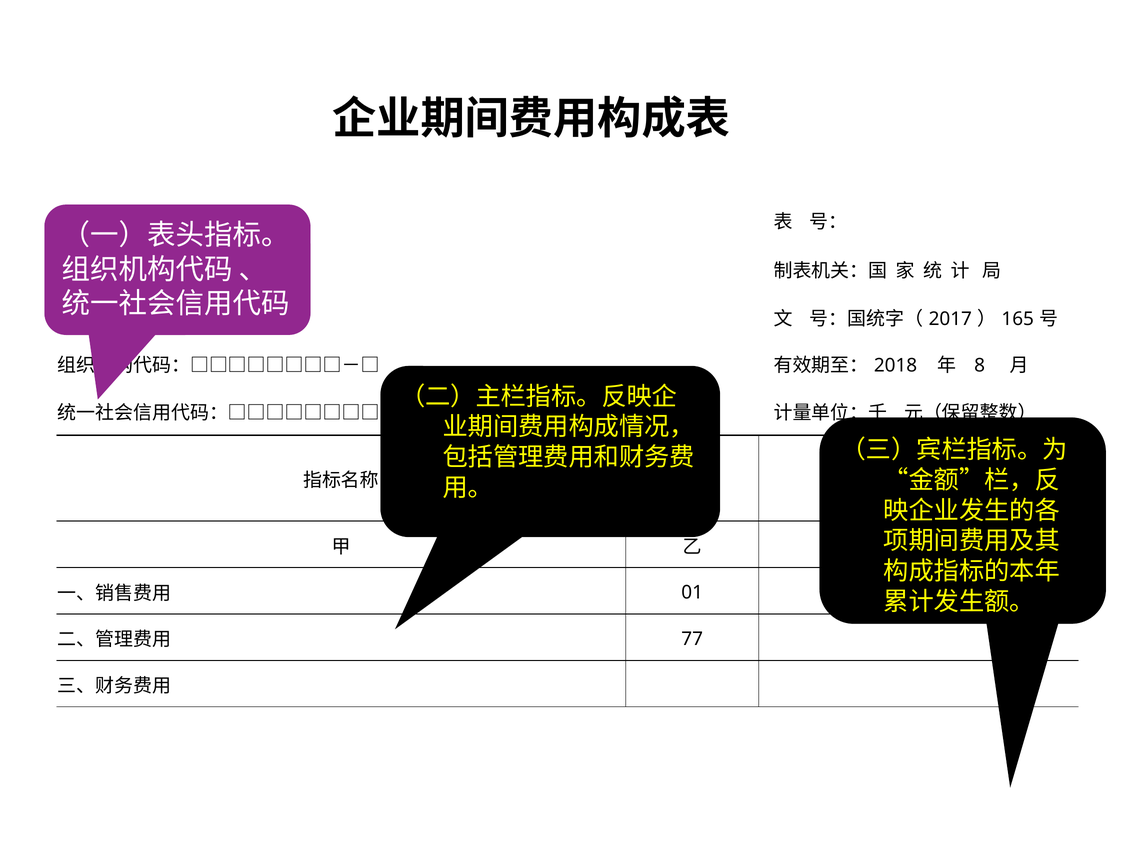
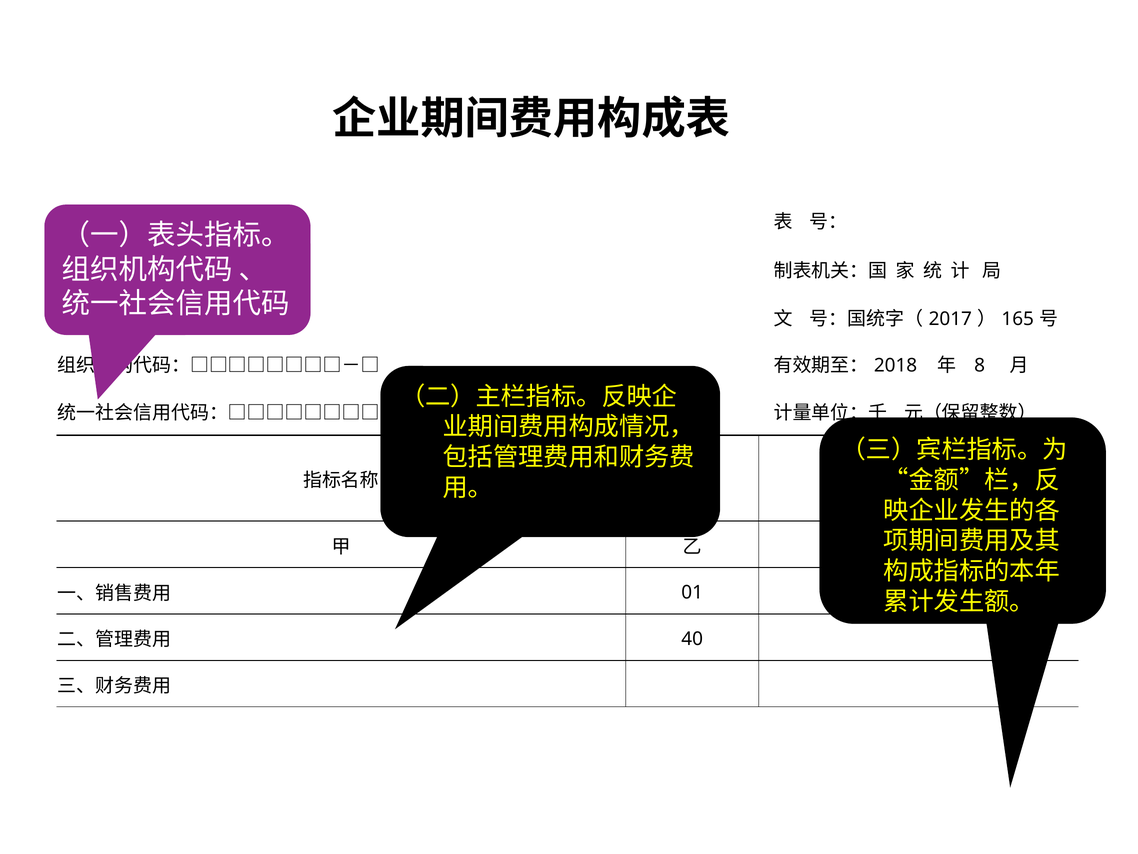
77: 77 -> 40
